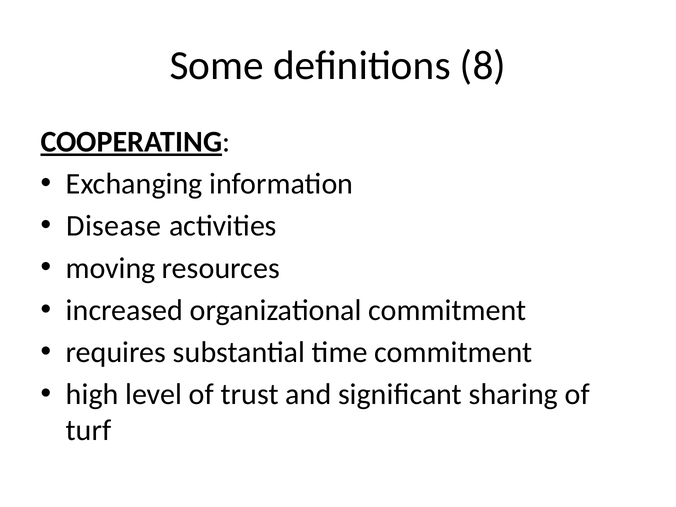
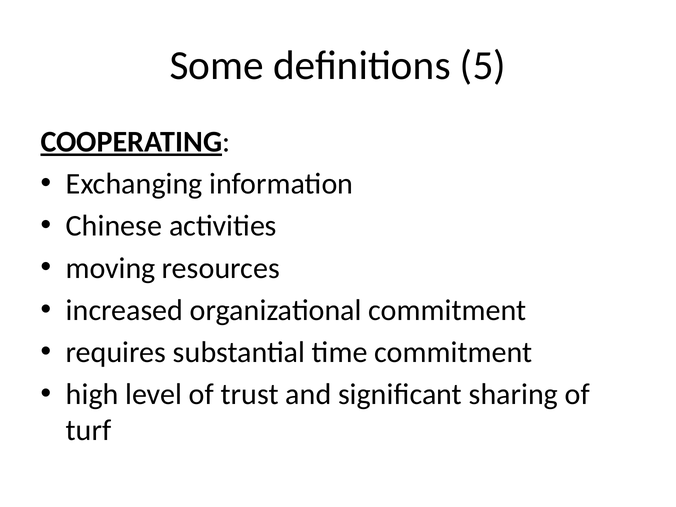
8: 8 -> 5
Disease: Disease -> Chinese
